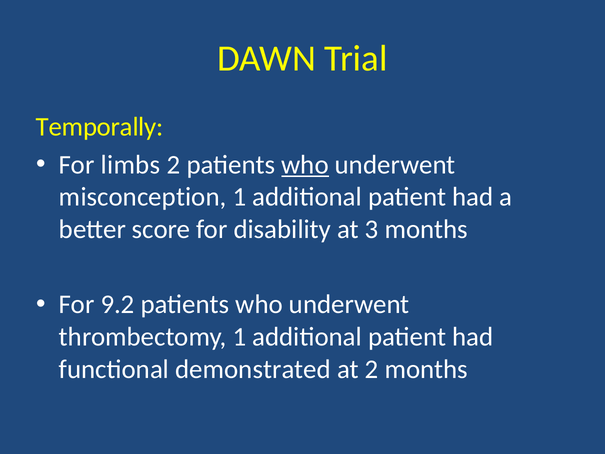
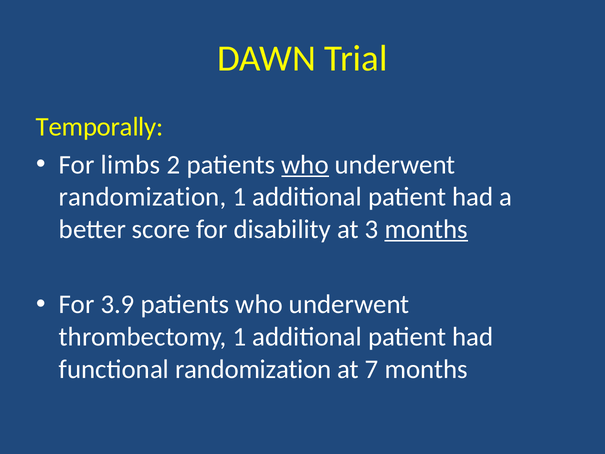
misconception at (143, 197): misconception -> randomization
months at (426, 229) underline: none -> present
9.2: 9.2 -> 3.9
functional demonstrated: demonstrated -> randomization
at 2: 2 -> 7
